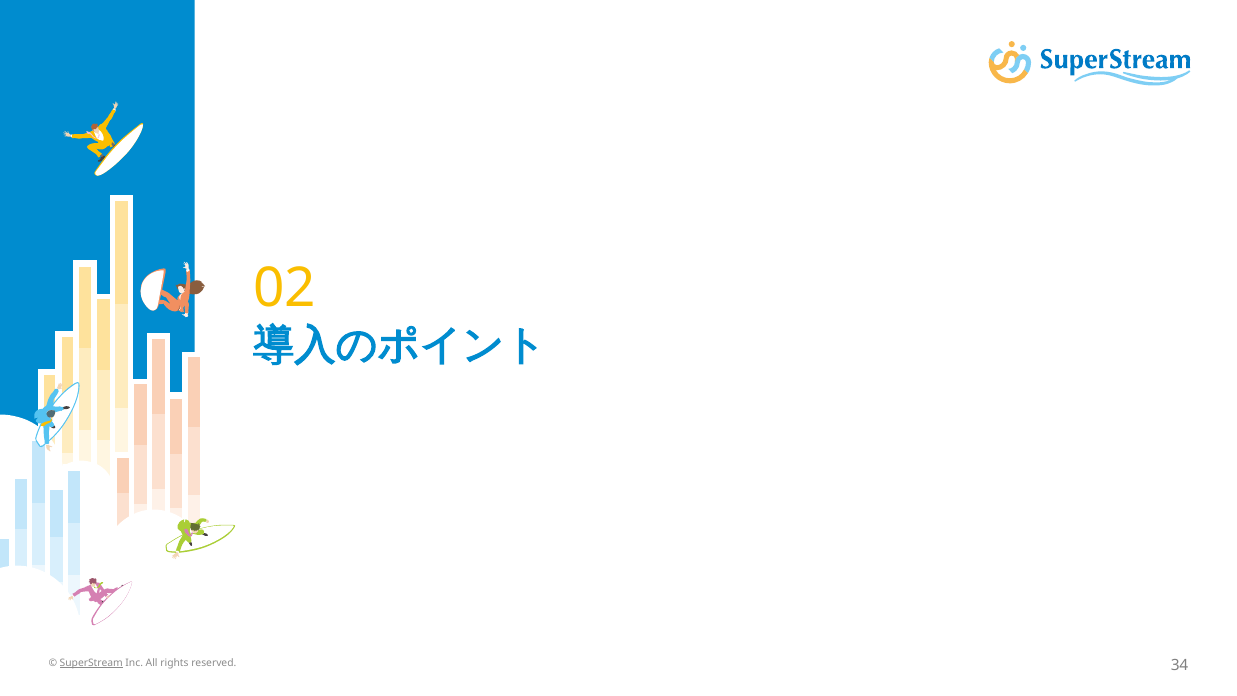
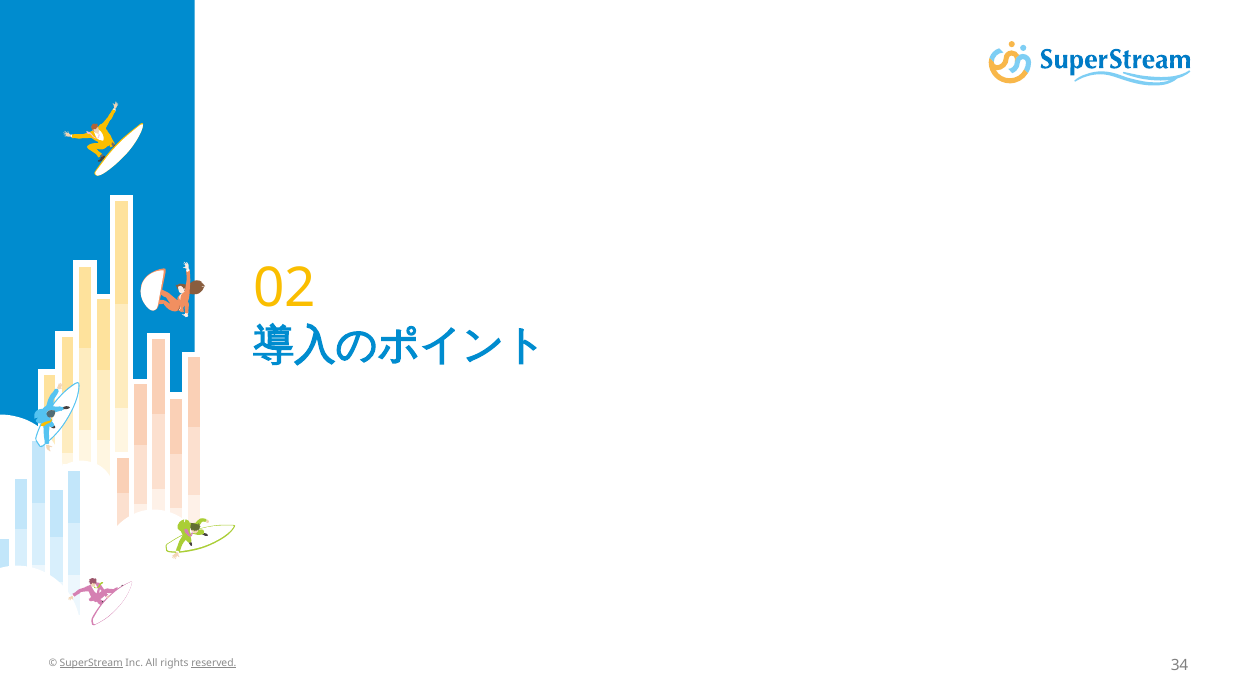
reserved underline: none -> present
